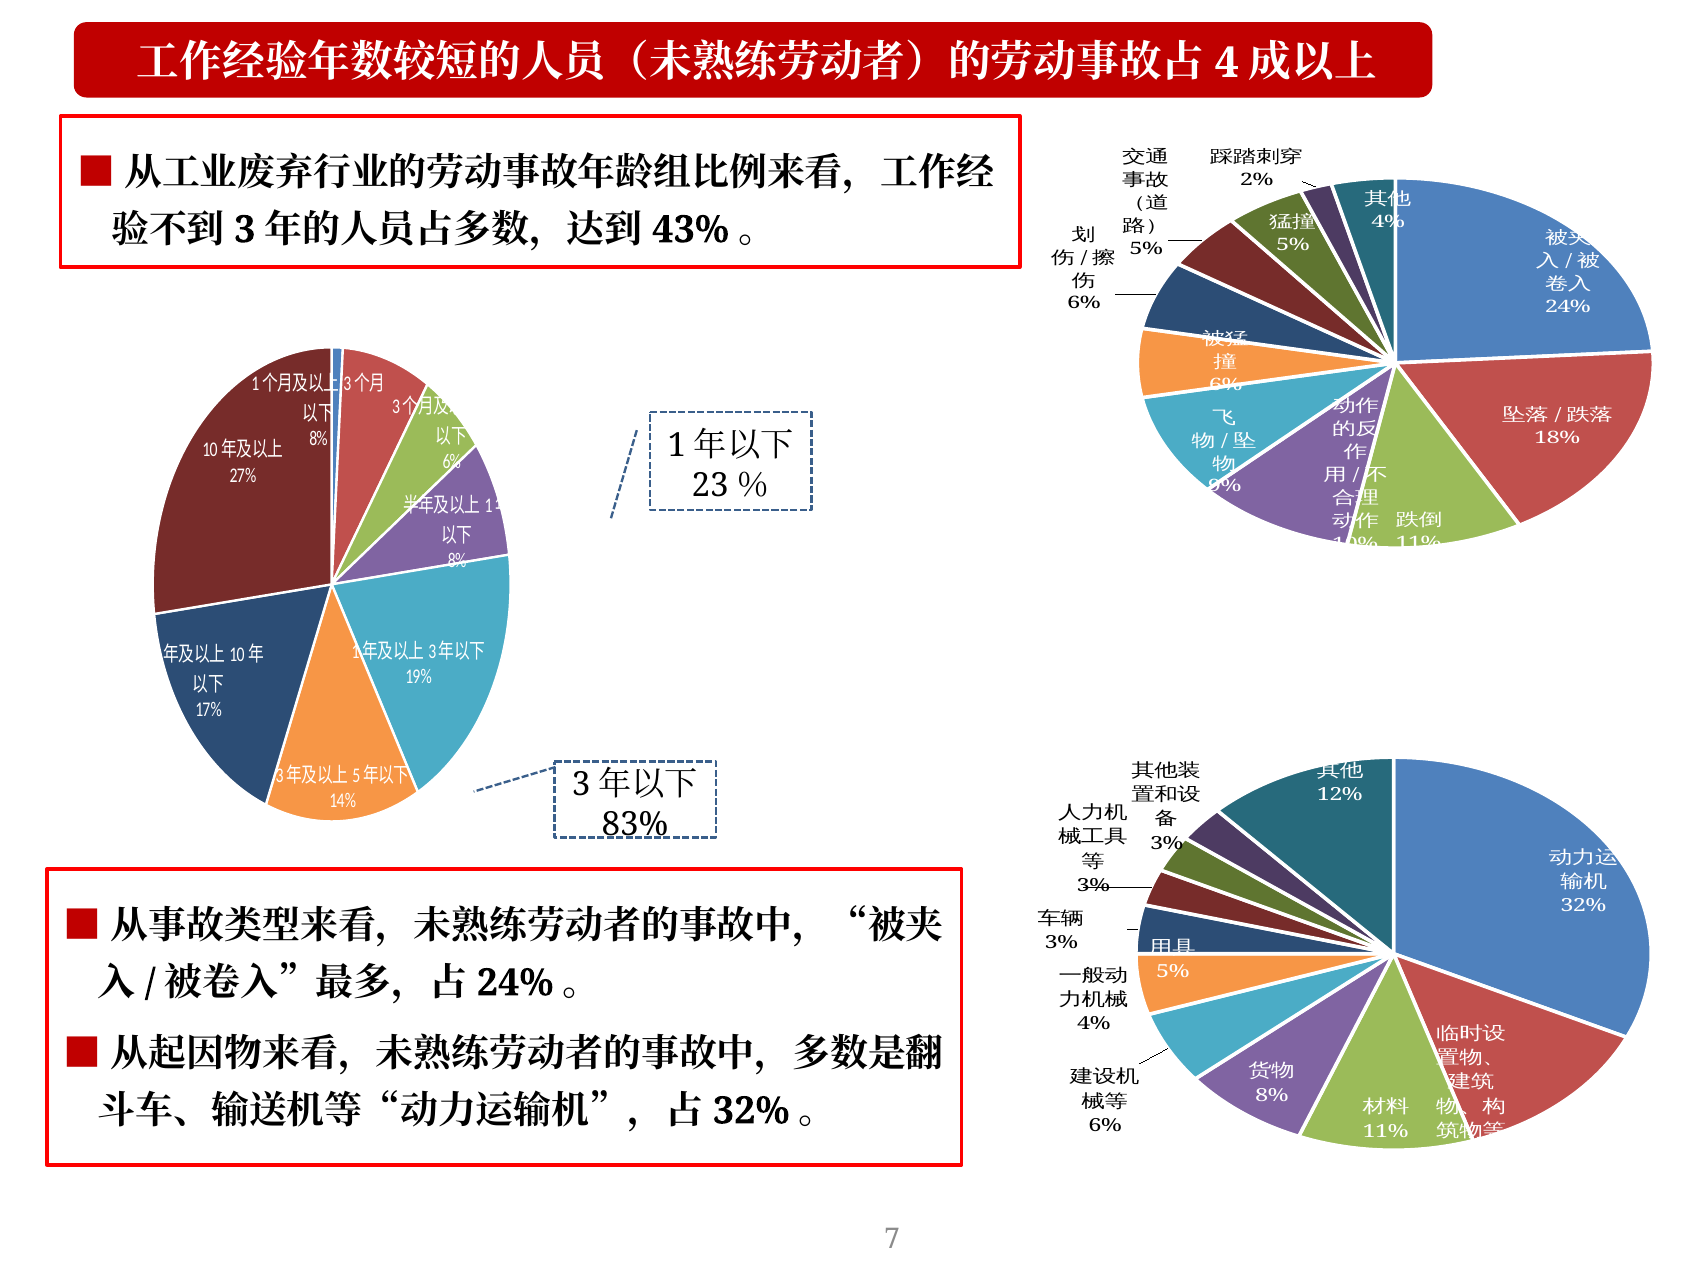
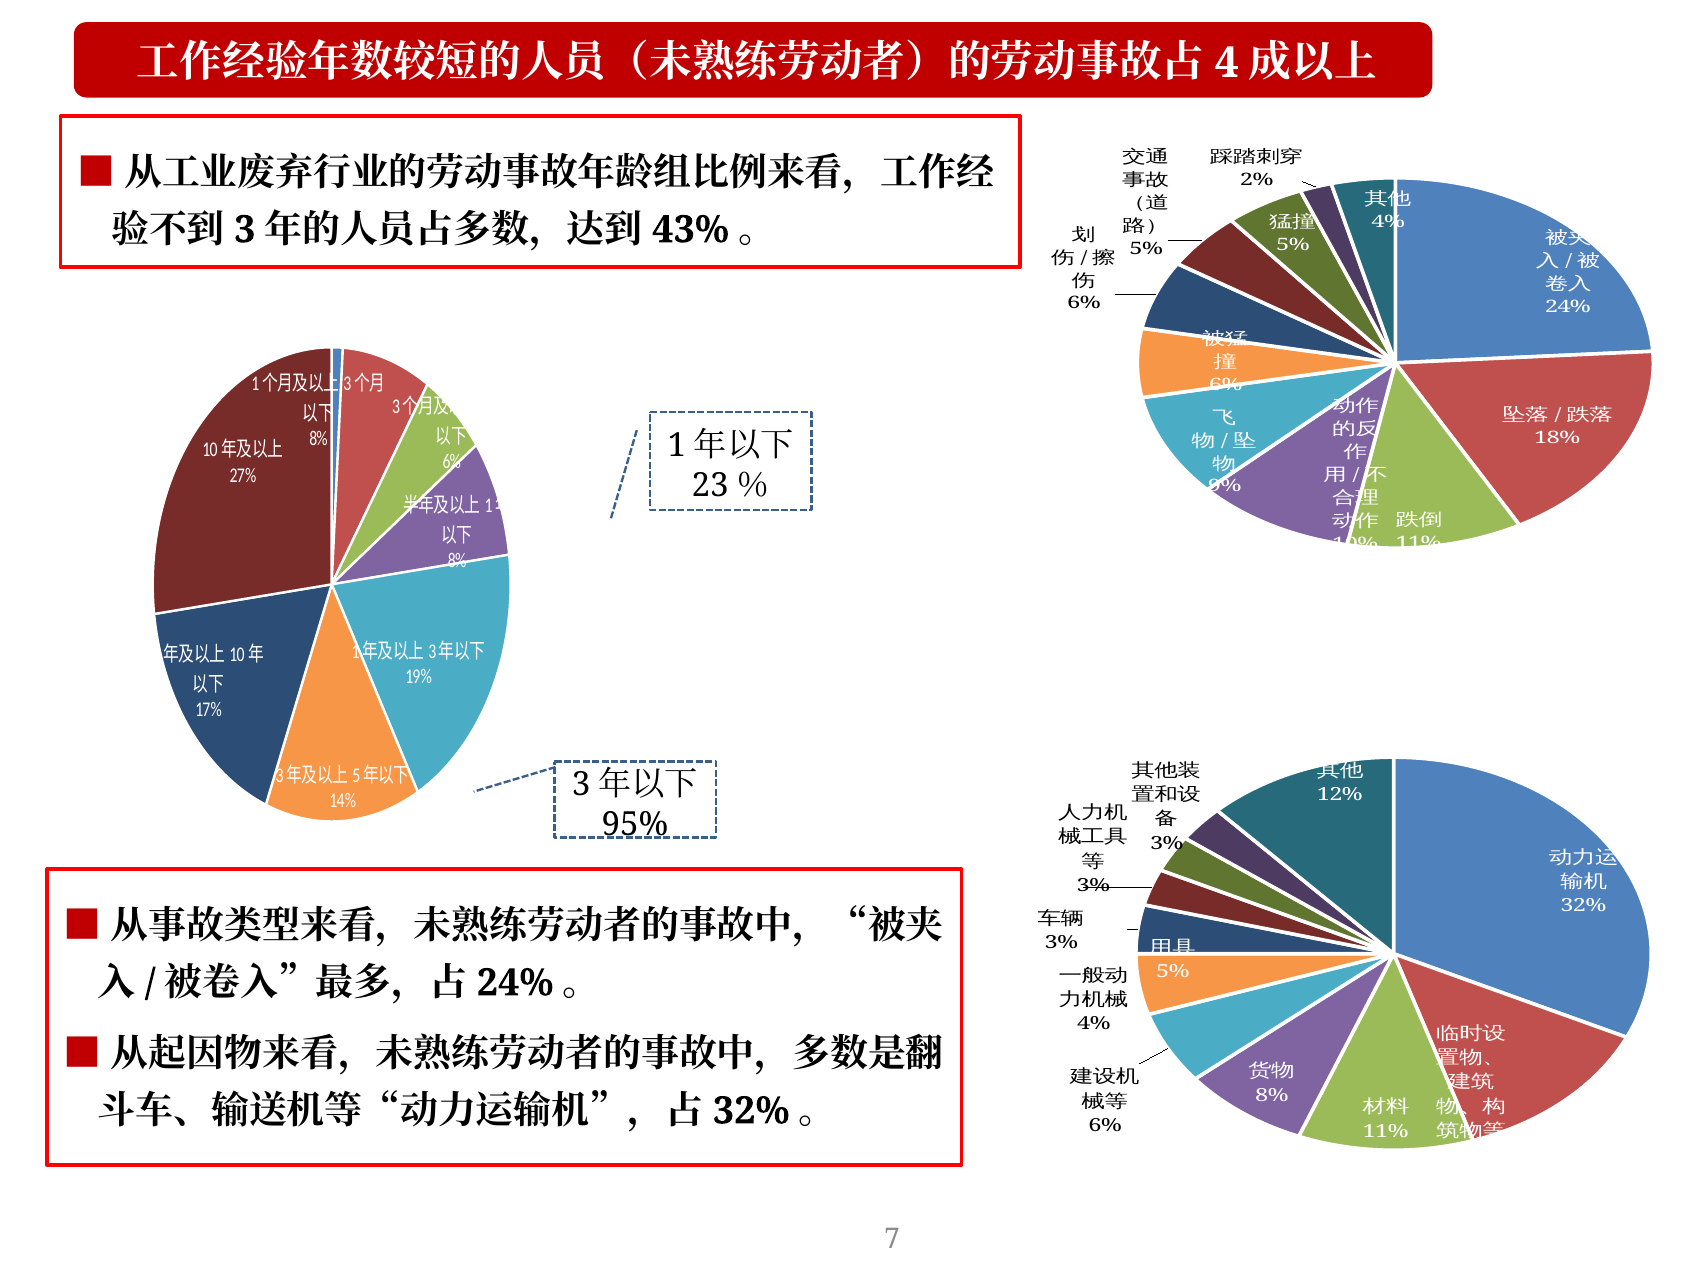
83%: 83% -> 95%
